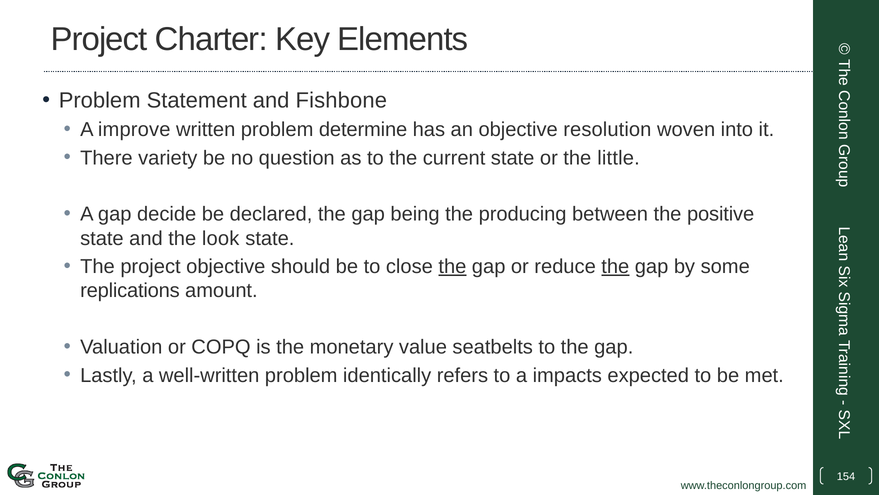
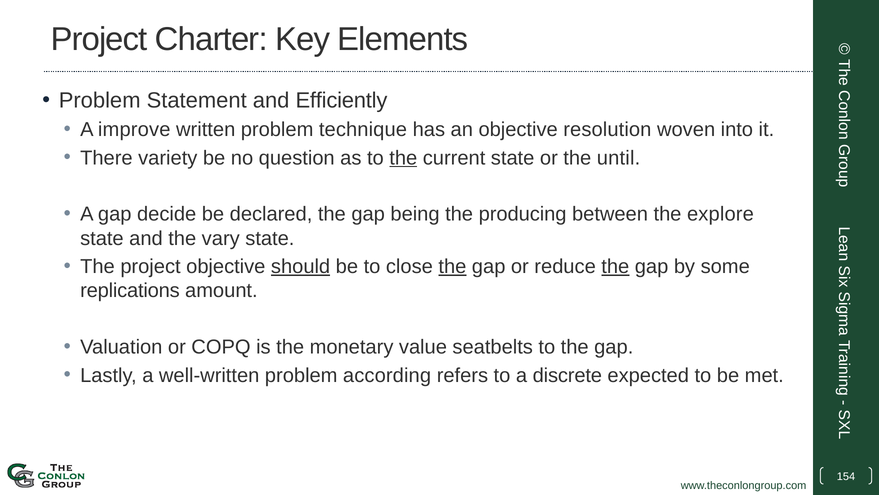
Fishbone: Fishbone -> Efficiently
determine: determine -> technique
the at (403, 158) underline: none -> present
little: little -> until
positive: positive -> explore
look: look -> vary
should underline: none -> present
identically: identically -> according
impacts: impacts -> discrete
